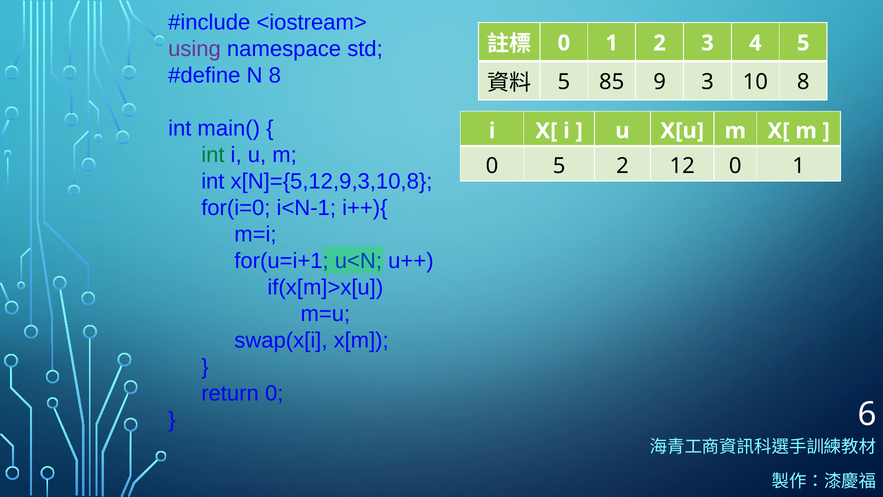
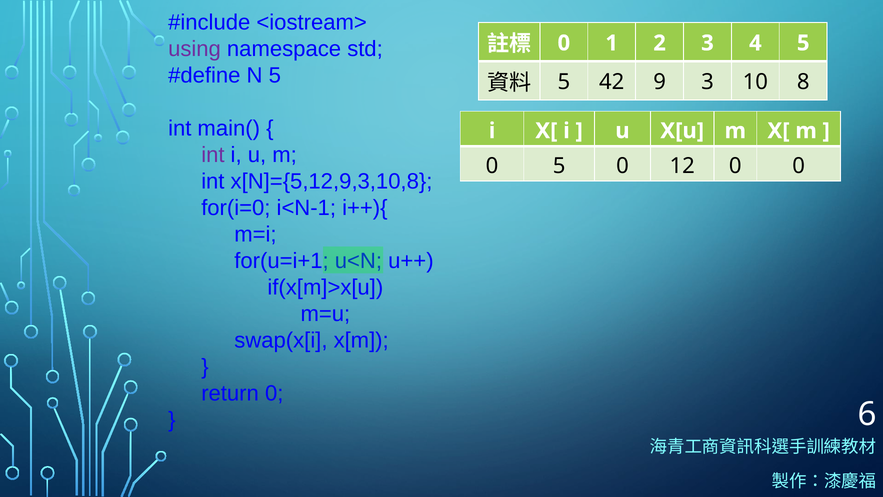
N 8: 8 -> 5
85: 85 -> 42
int at (213, 155) colour: green -> purple
5 2: 2 -> 0
12 0 1: 1 -> 0
